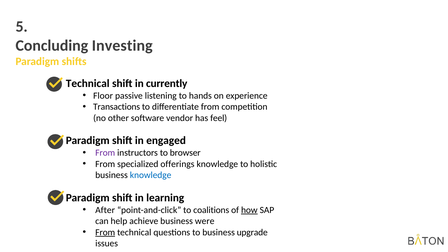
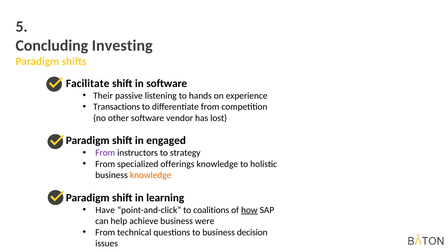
Technical at (88, 83): Technical -> Facilitate
in currently: currently -> software
Floor: Floor -> Their
feel: feel -> lost
browser: browser -> strategy
knowledge at (151, 175) colour: blue -> orange
After: After -> Have
From at (105, 232) underline: present -> none
upgrade: upgrade -> decision
